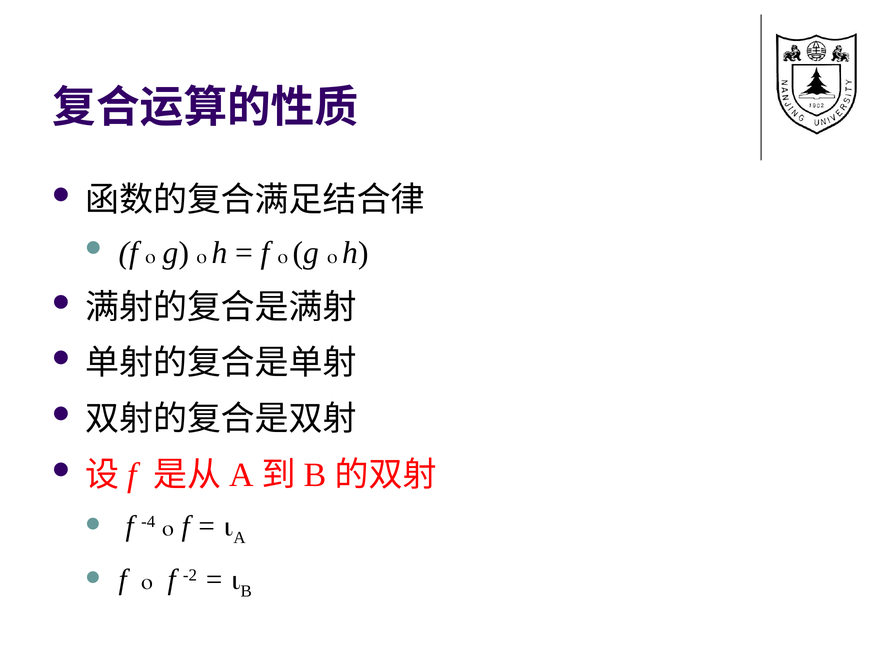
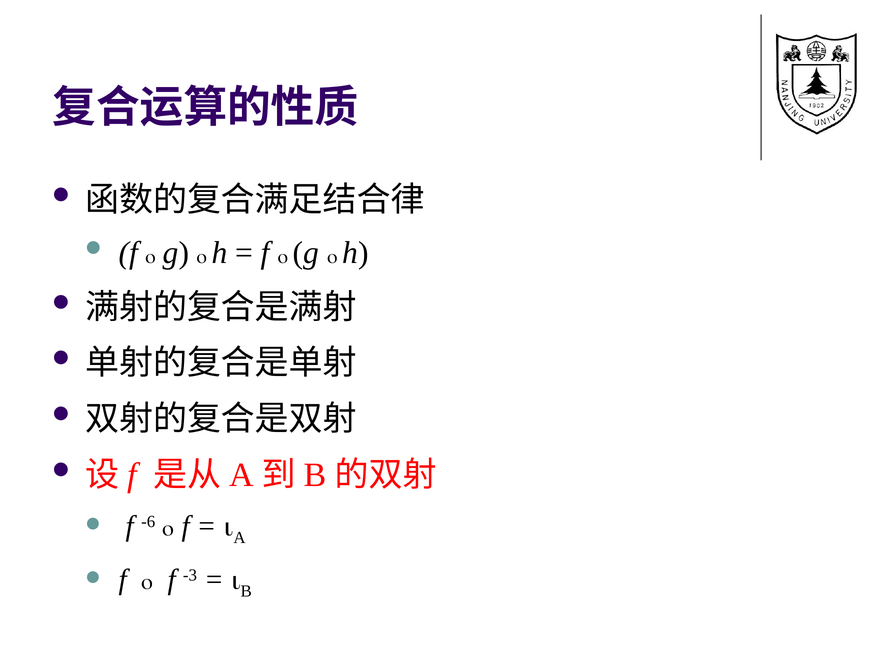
-4: -4 -> -6
-2: -2 -> -3
